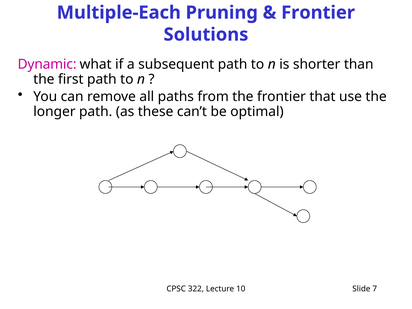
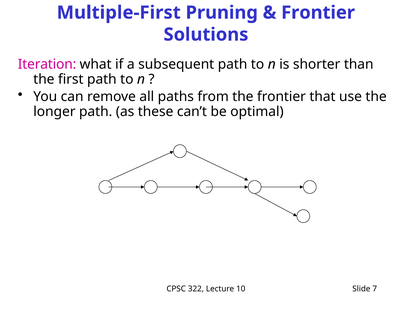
Multiple-Each: Multiple-Each -> Multiple-First
Dynamic: Dynamic -> Iteration
